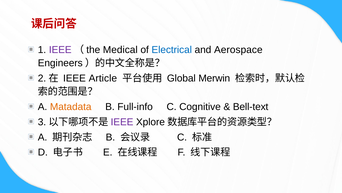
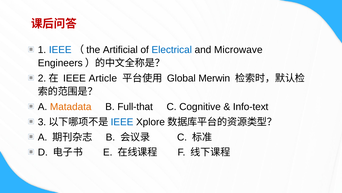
IEEE at (60, 50) colour: purple -> blue
Medical: Medical -> Artificial
Aerospace: Aerospace -> Microwave
Full-info: Full-info -> Full-that
Bell-text: Bell-text -> Info-text
IEEE at (122, 122) colour: purple -> blue
